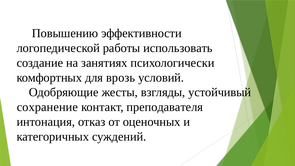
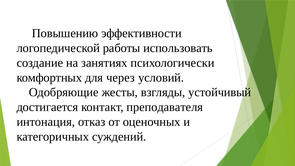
врозь: врозь -> через
сохранение: сохранение -> достигается
